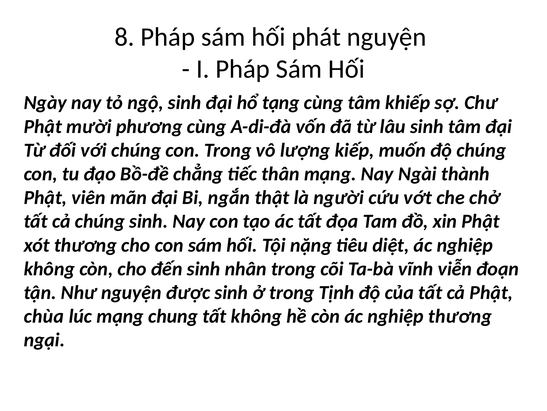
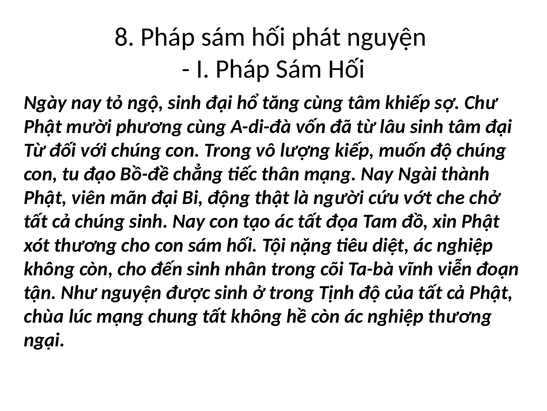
tạng: tạng -> tăng
ngắn: ngắn -> động
